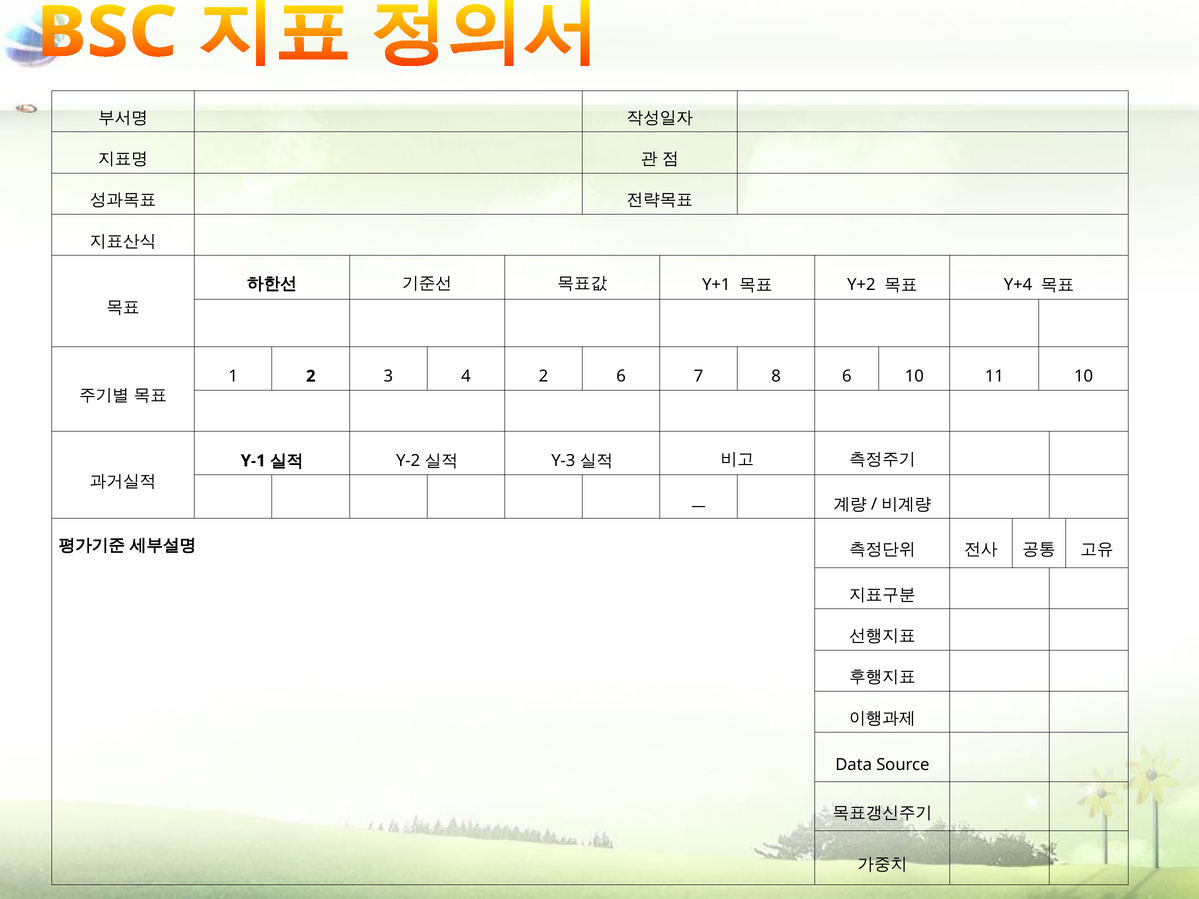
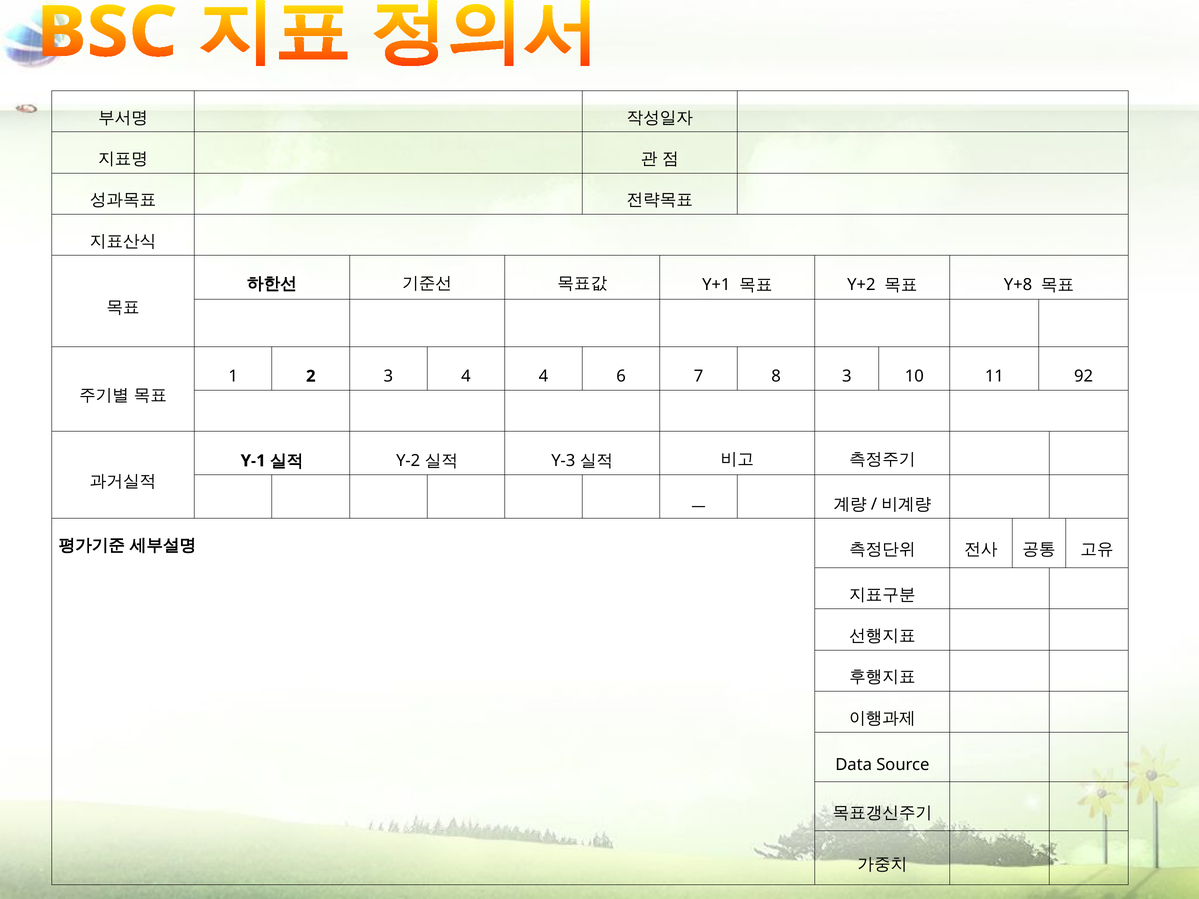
Y+4: Y+4 -> Y+8
4 2: 2 -> 4
8 6: 6 -> 3
11 10: 10 -> 92
